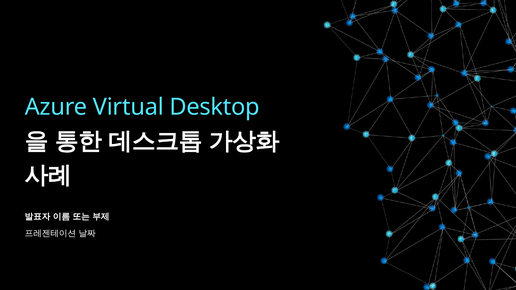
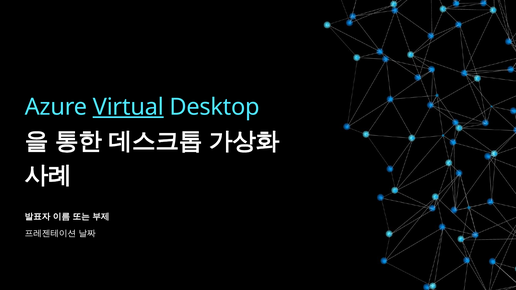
Virtual underline: none -> present
